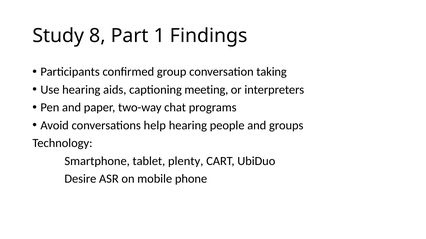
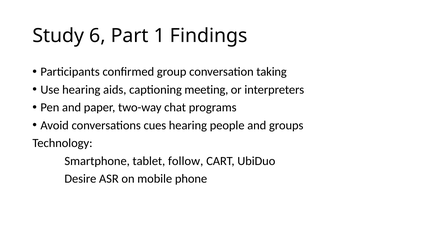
8: 8 -> 6
help: help -> cues
plenty: plenty -> follow
